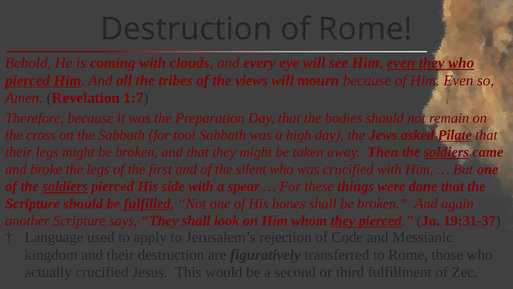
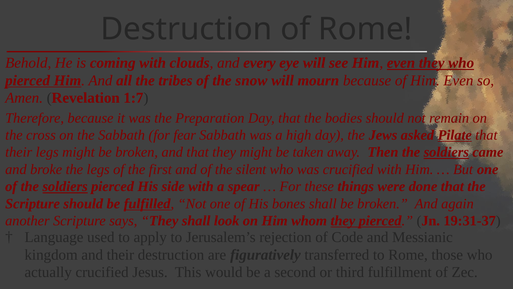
views: views -> snow
tool: tool -> fear
